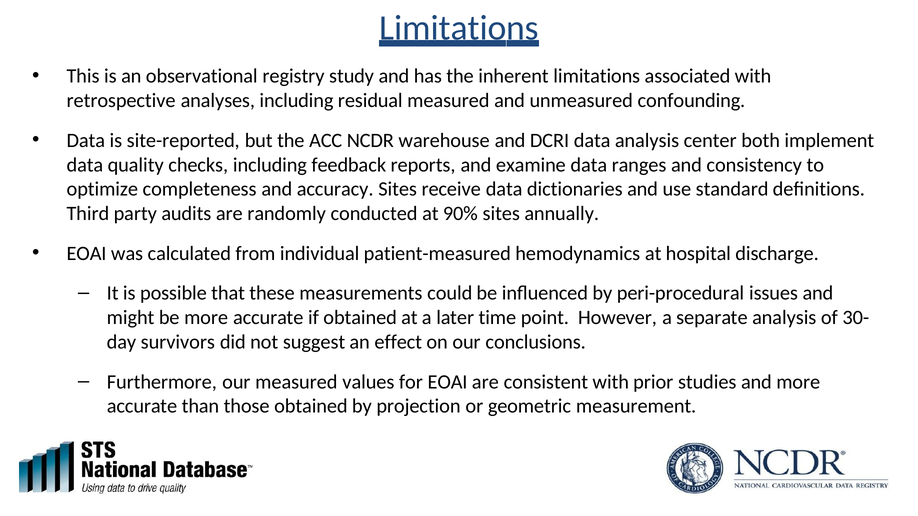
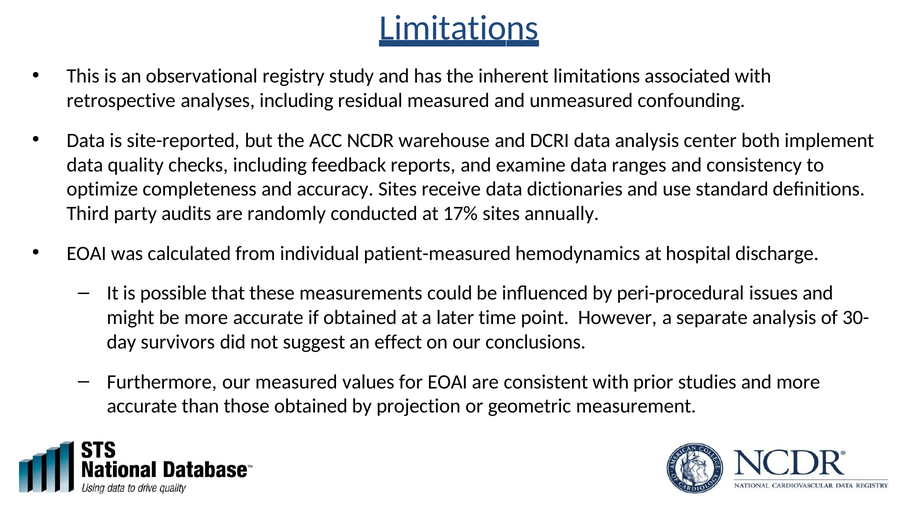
90%: 90% -> 17%
